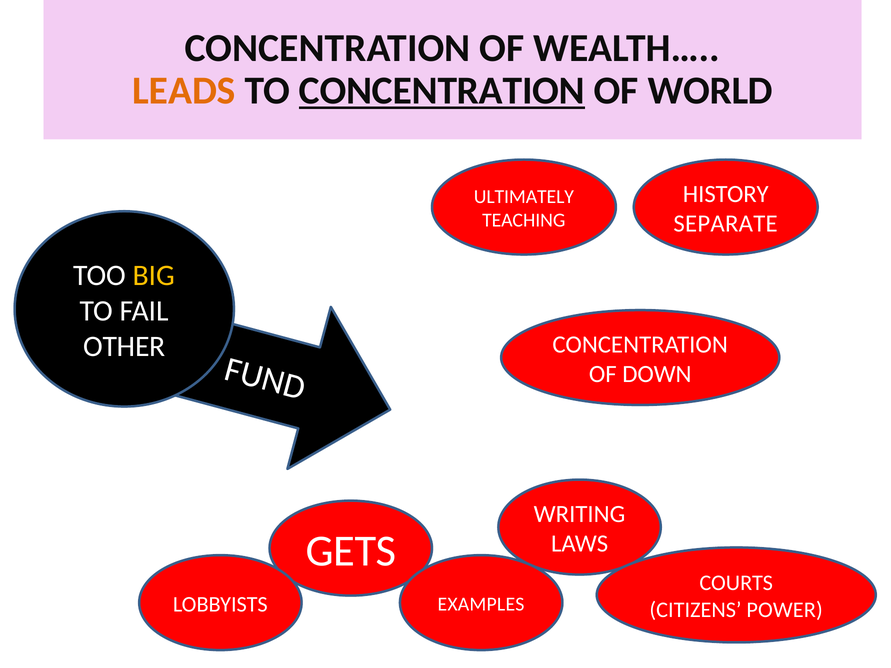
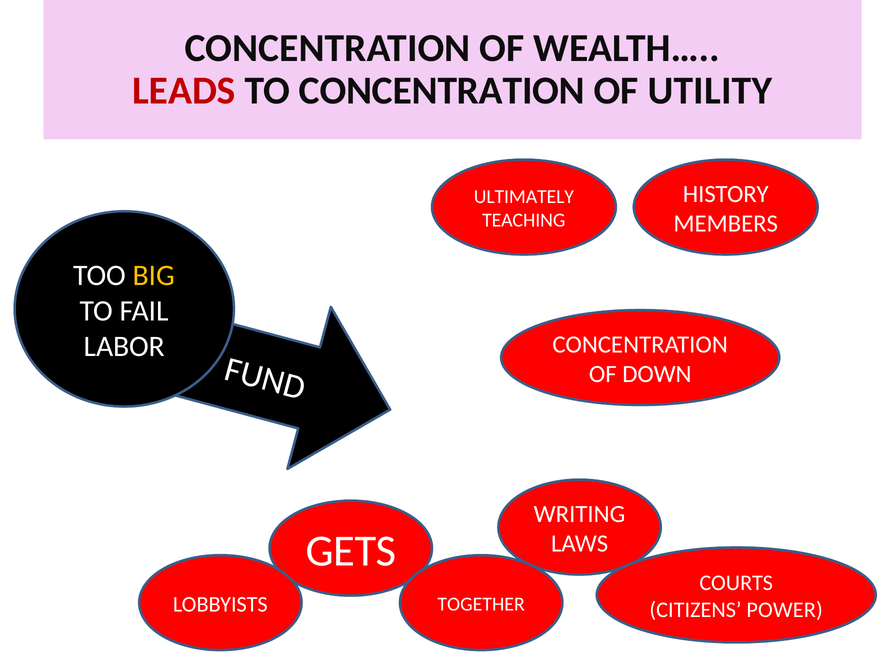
LEADS colour: orange -> red
CONCENTRATION at (442, 91) underline: present -> none
WORLD: WORLD -> UTILITY
SEPARATE: SEPARATE -> MEMBERS
OTHER: OTHER -> LABOR
EXAMPLES: EXAMPLES -> TOGETHER
